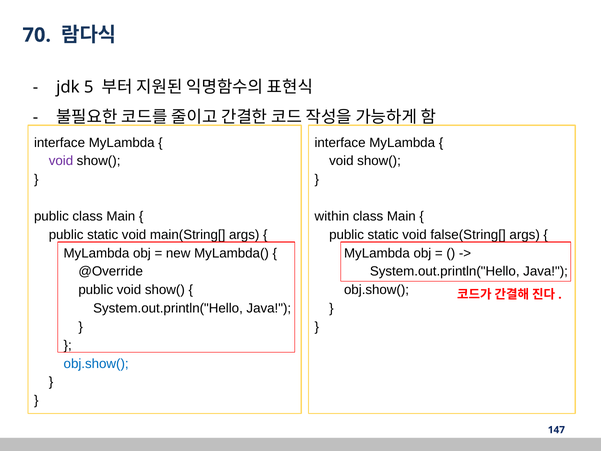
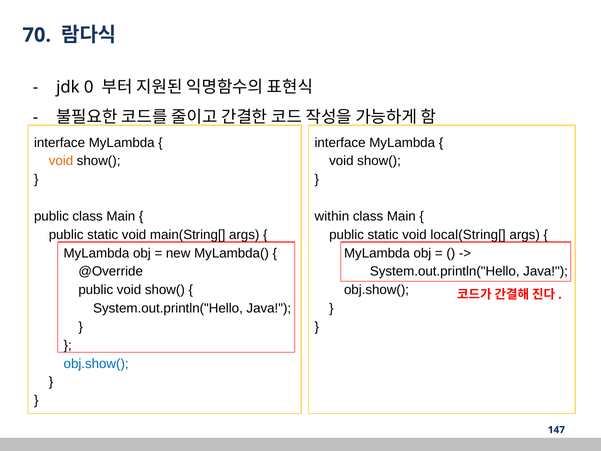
5: 5 -> 0
void at (61, 161) colour: purple -> orange
false(String[: false(String[ -> local(String[
